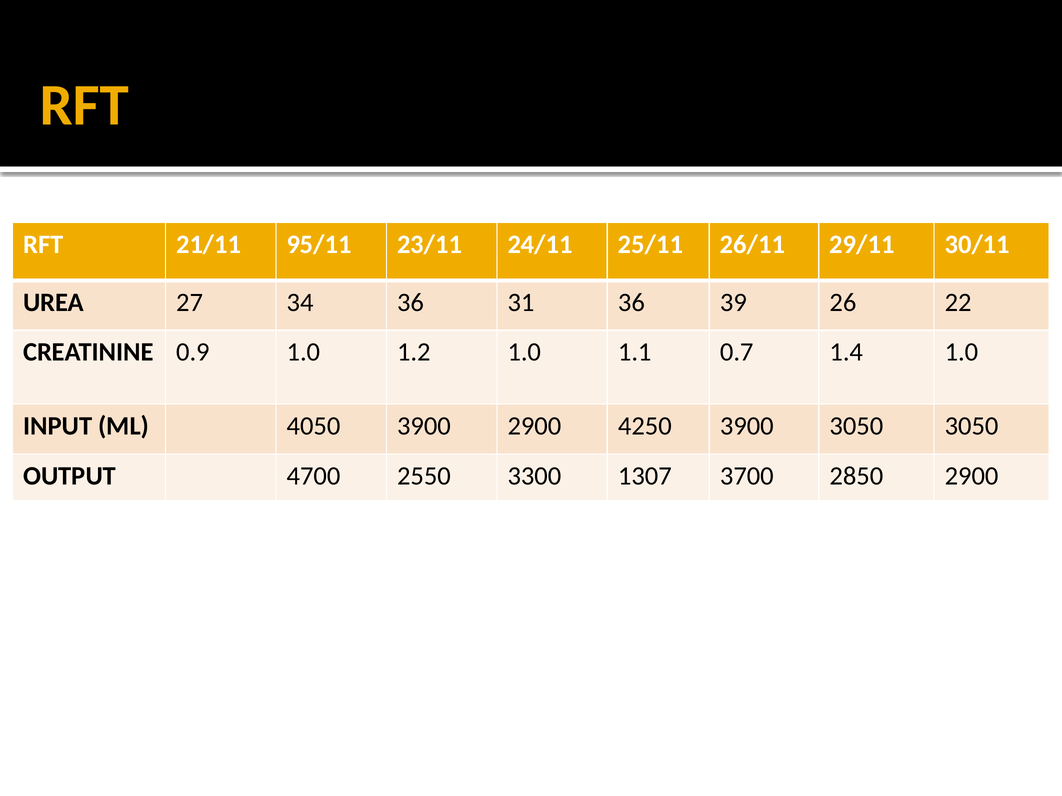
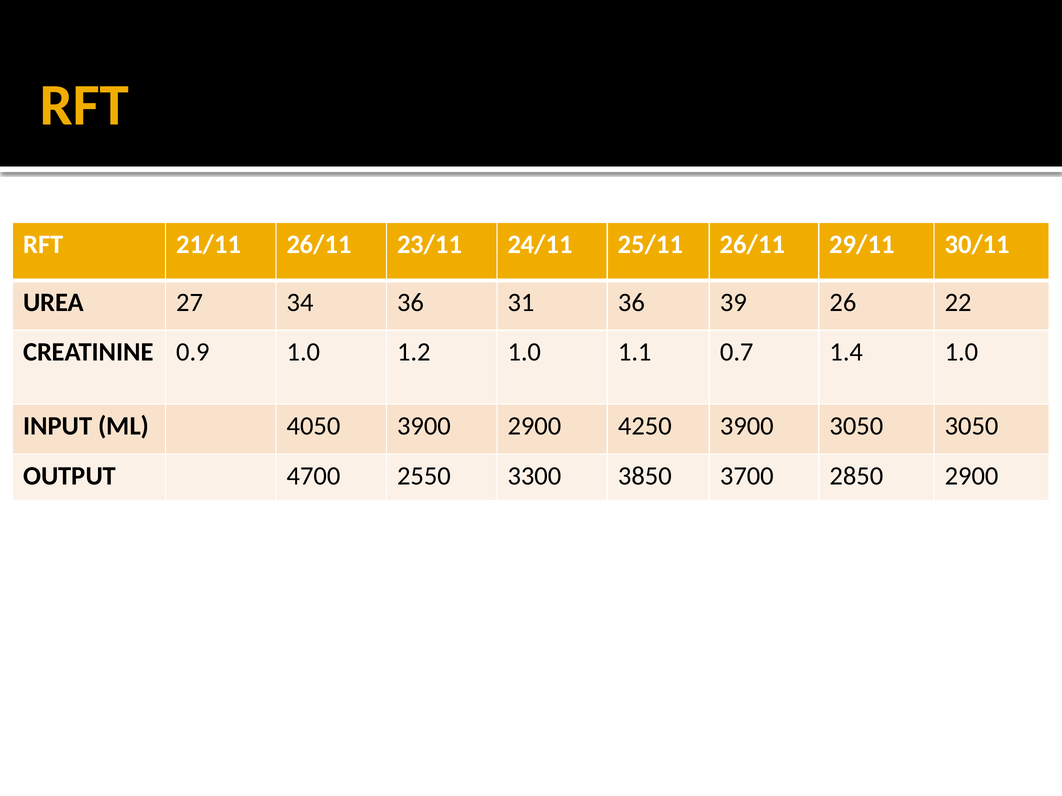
21/11 95/11: 95/11 -> 26/11
1307: 1307 -> 3850
